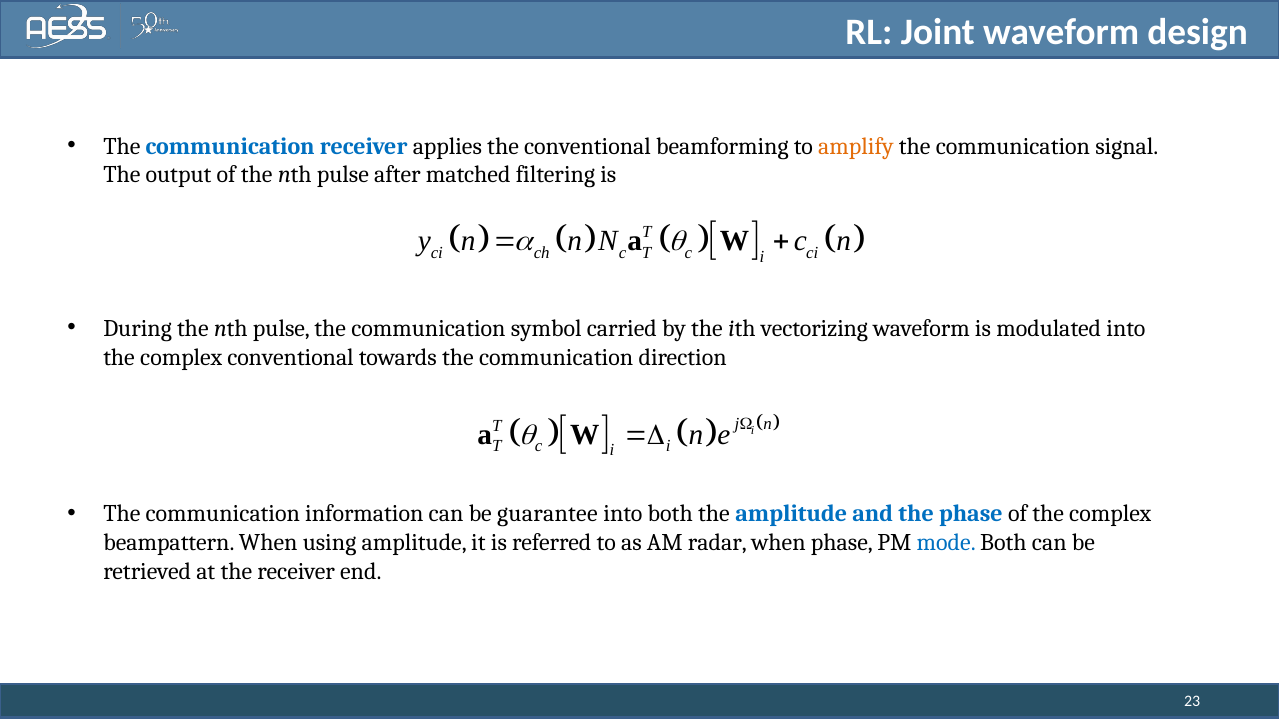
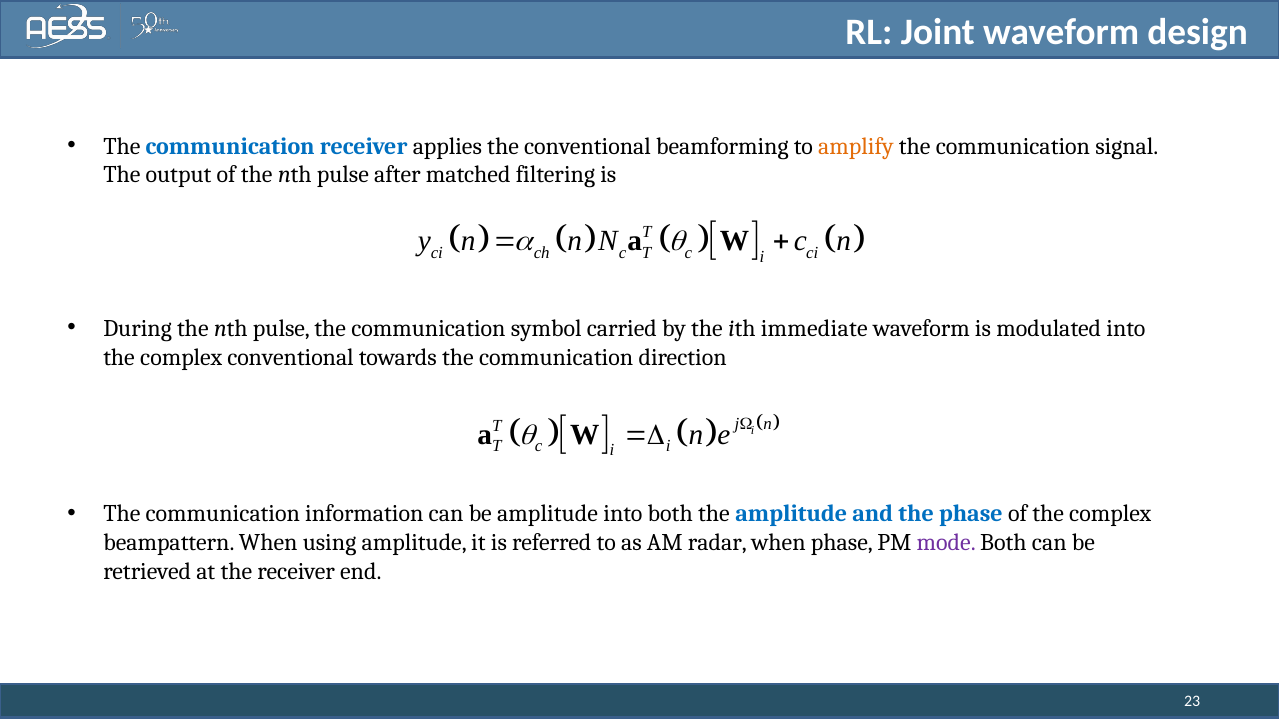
vectorizing: vectorizing -> immediate
be guarantee: guarantee -> amplitude
mode colour: blue -> purple
